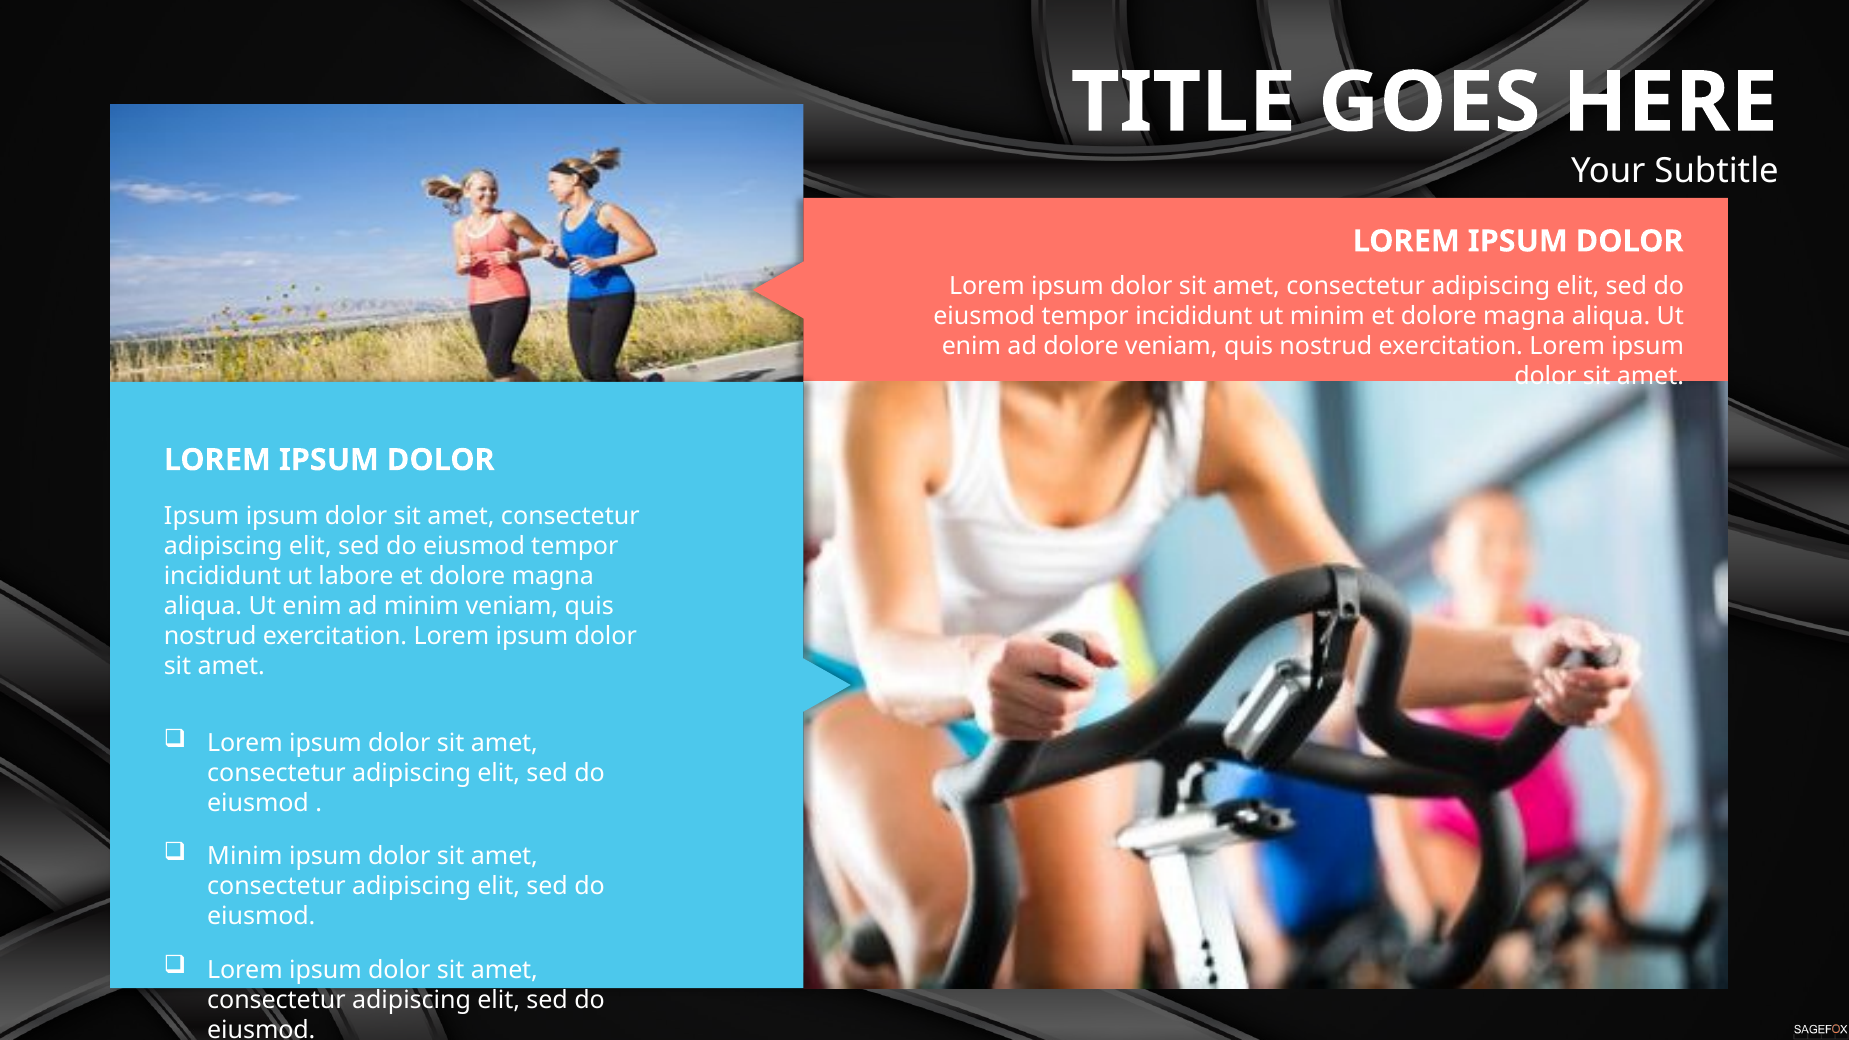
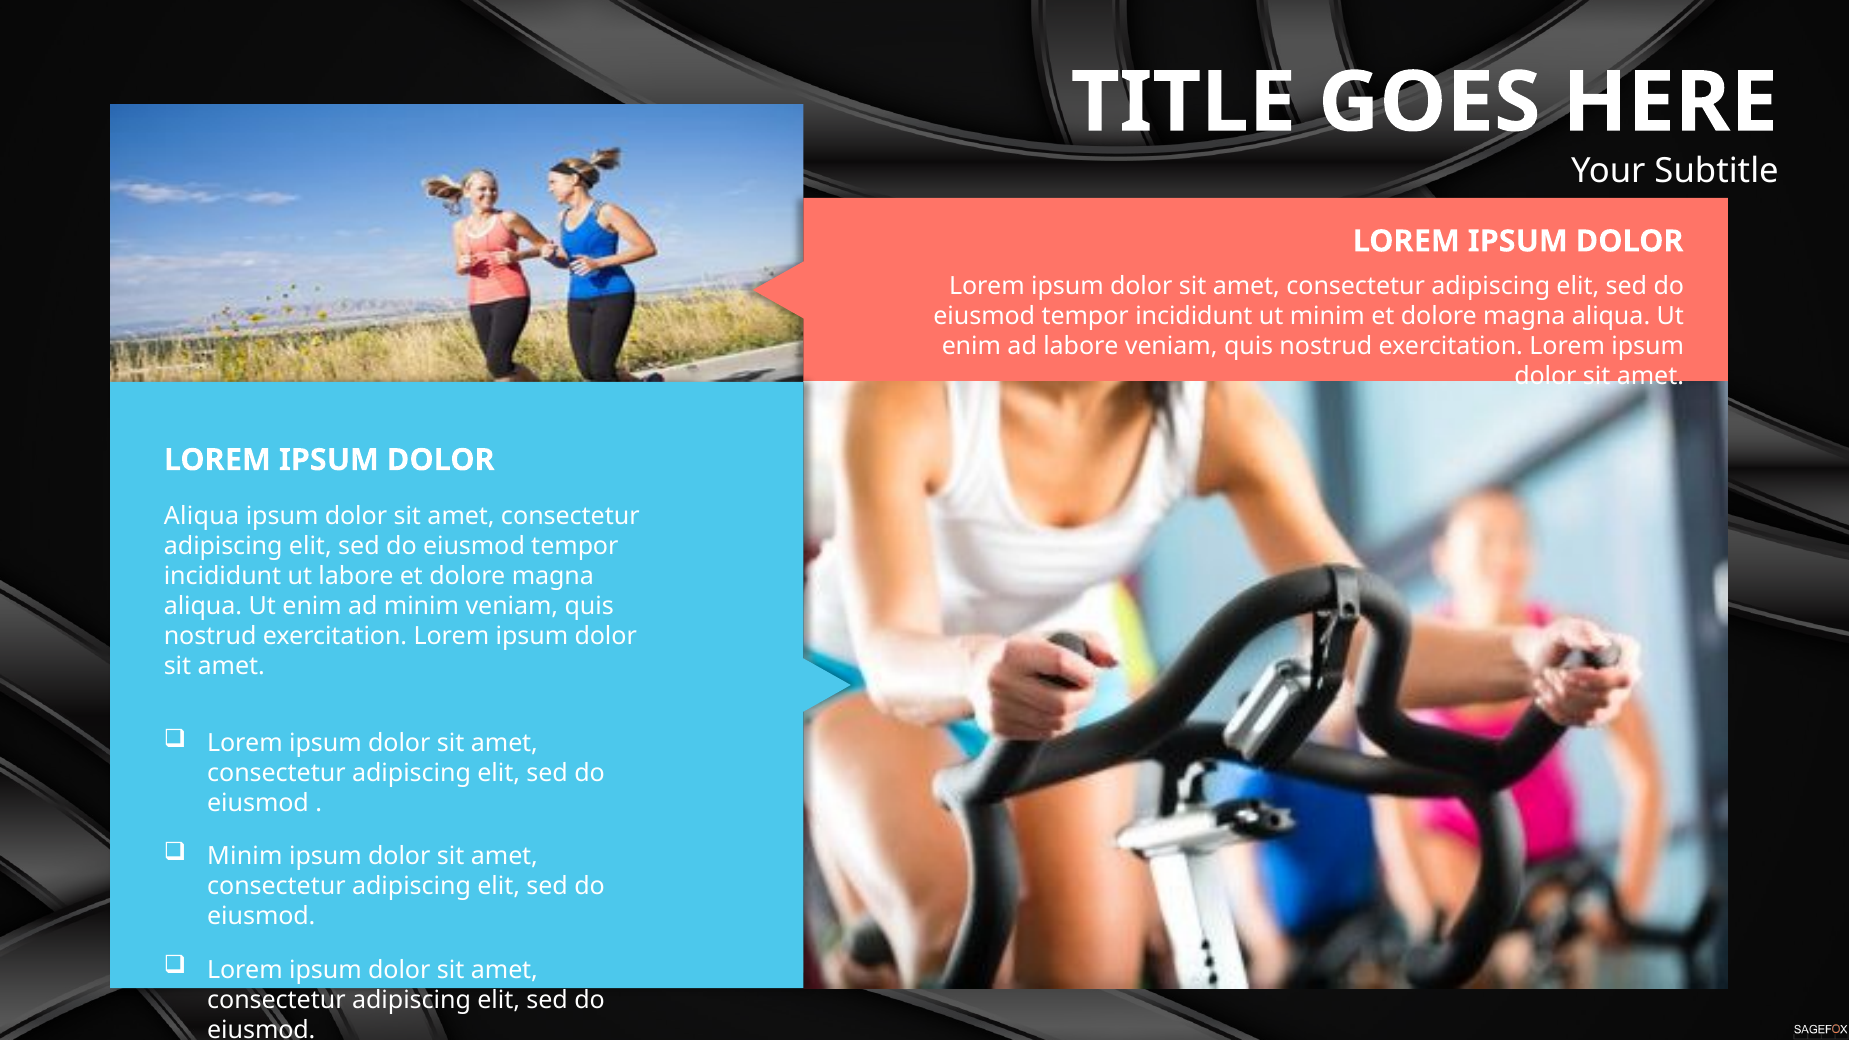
ad dolore: dolore -> labore
Ipsum at (202, 516): Ipsum -> Aliqua
